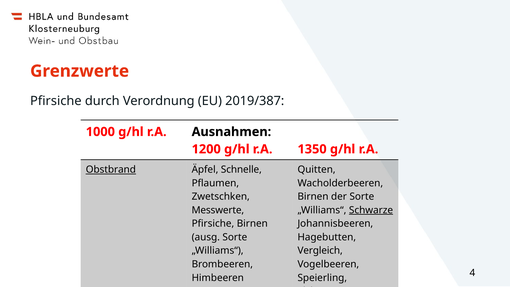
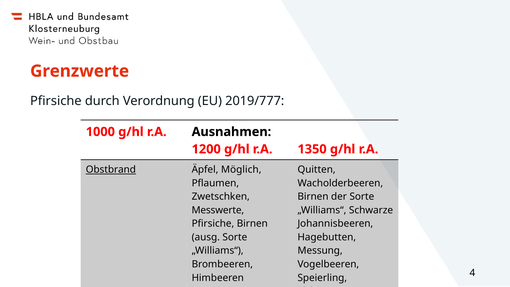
2019/387: 2019/387 -> 2019/777
Schnelle: Schnelle -> Möglich
Schwarze underline: present -> none
Vergleich: Vergleich -> Messung
